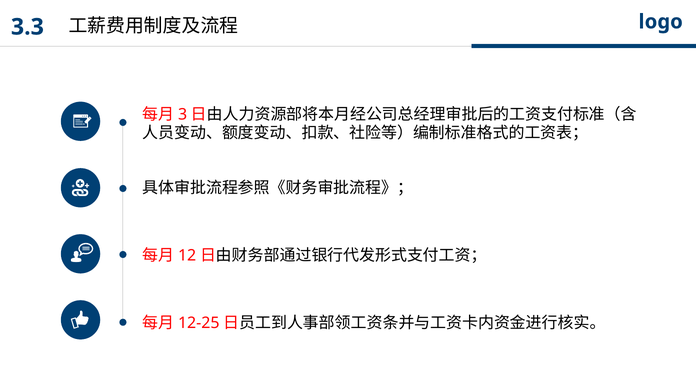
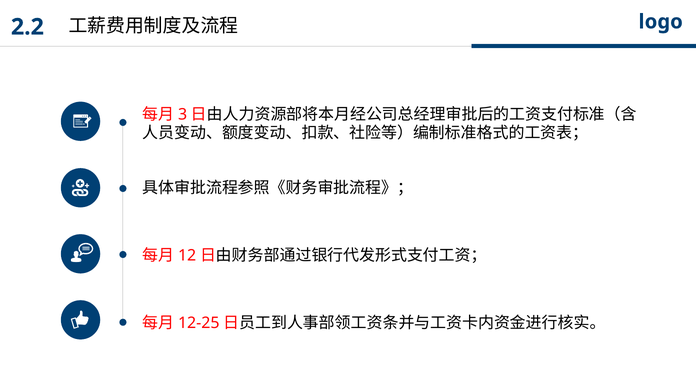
3.3: 3.3 -> 2.2
